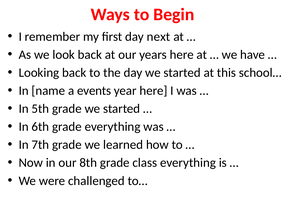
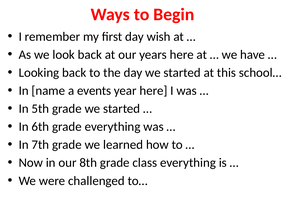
next: next -> wish
